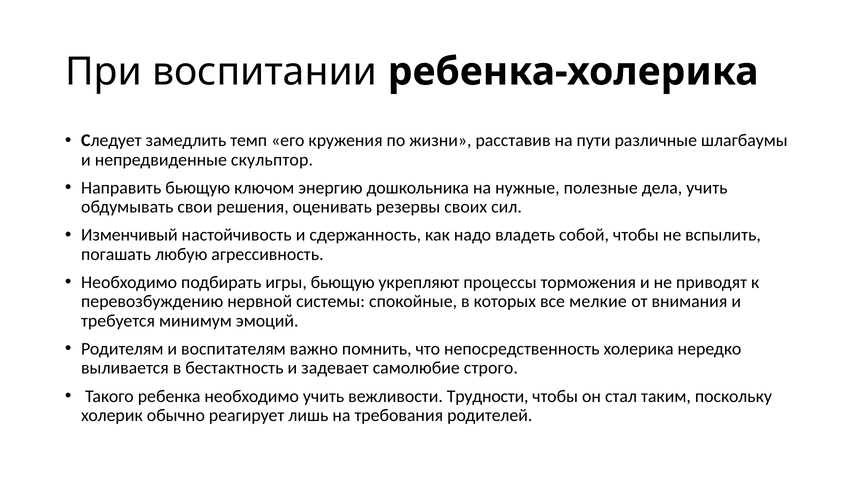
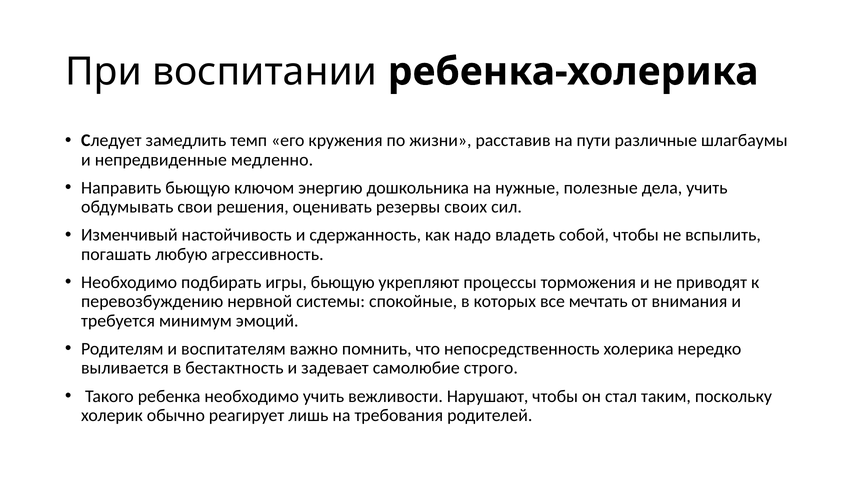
скульптор: скульптор -> медленно
мелкие: мелкие -> мечтать
Трудности: Трудности -> Нарушают
